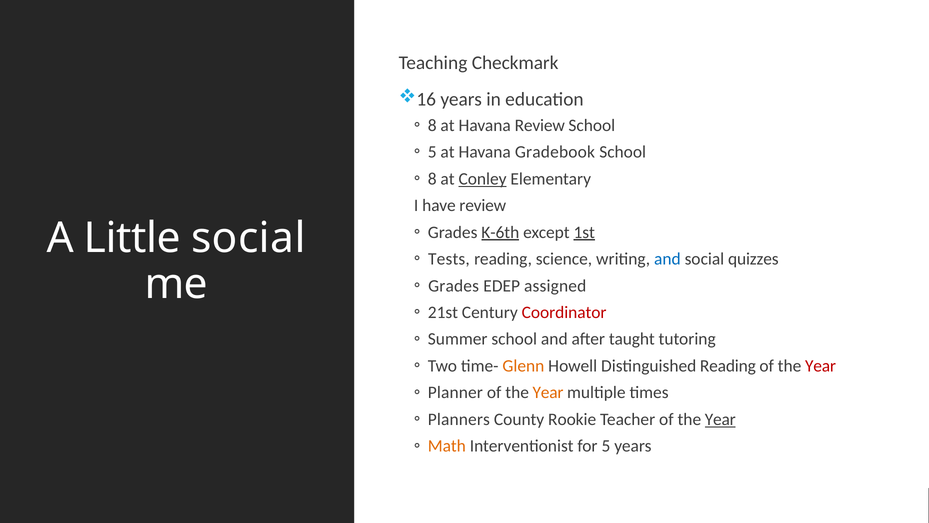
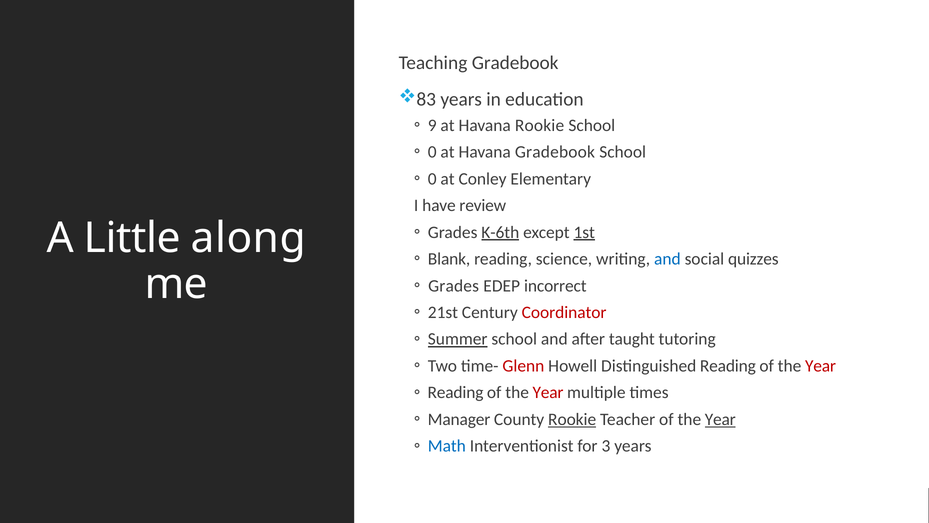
Teaching Checkmark: Checkmark -> Gradebook
16: 16 -> 83
8 at (432, 125): 8 -> 9
Havana Review: Review -> Rookie
5 at (432, 152): 5 -> 0
8 at (432, 179): 8 -> 0
Conley underline: present -> none
Little social: social -> along
Tests: Tests -> Blank
assigned: assigned -> incorrect
Summer underline: none -> present
Glenn colour: orange -> red
Planner at (455, 392): Planner -> Reading
Year at (548, 392) colour: orange -> red
Planners: Planners -> Manager
Rookie at (572, 419) underline: none -> present
Math colour: orange -> blue
for 5: 5 -> 3
